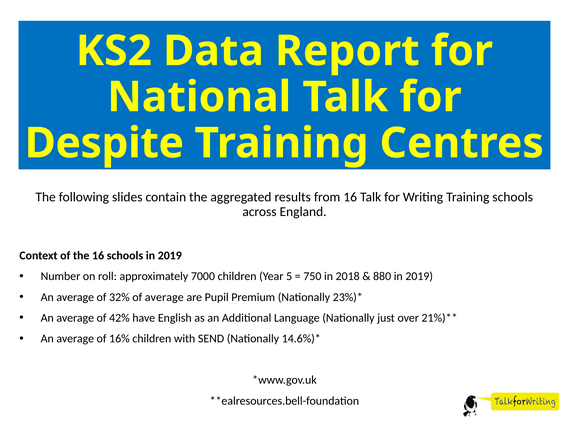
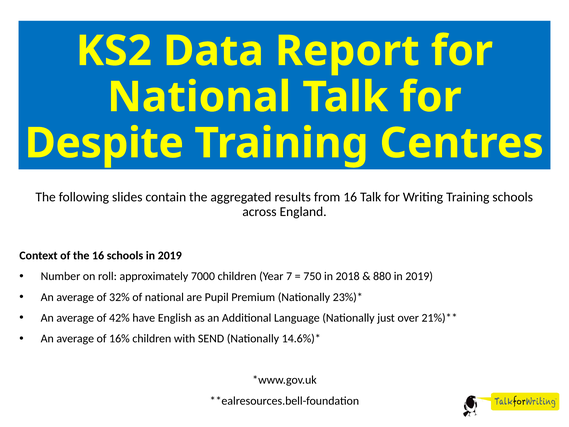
5: 5 -> 7
of average: average -> national
